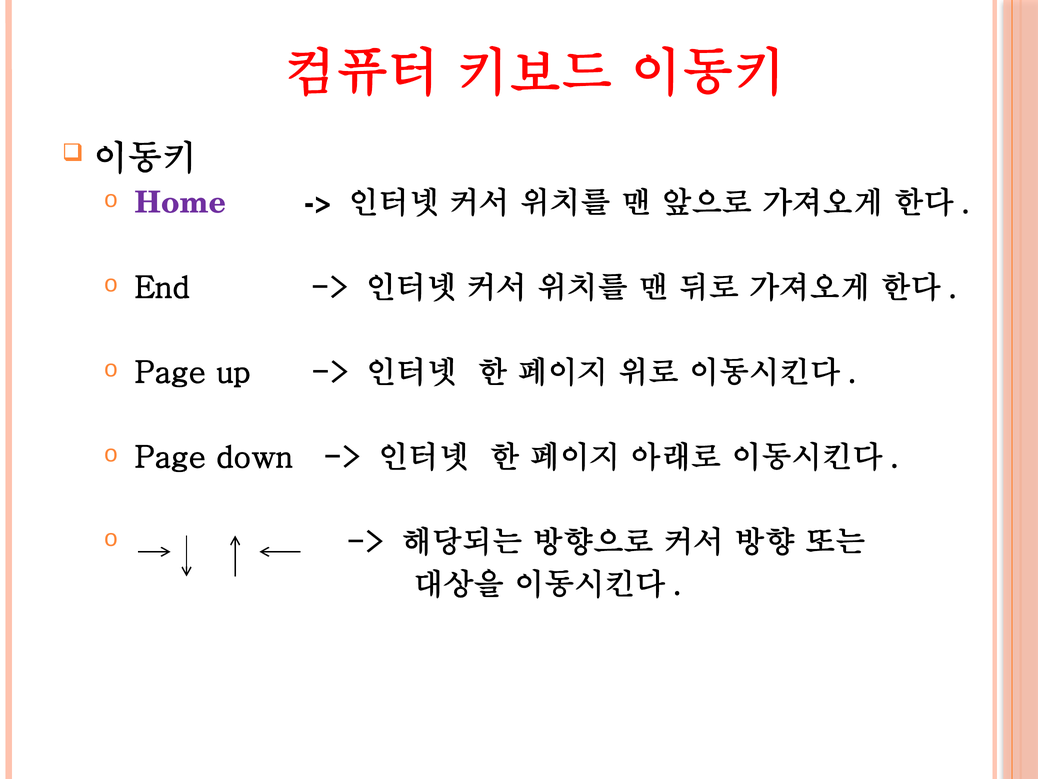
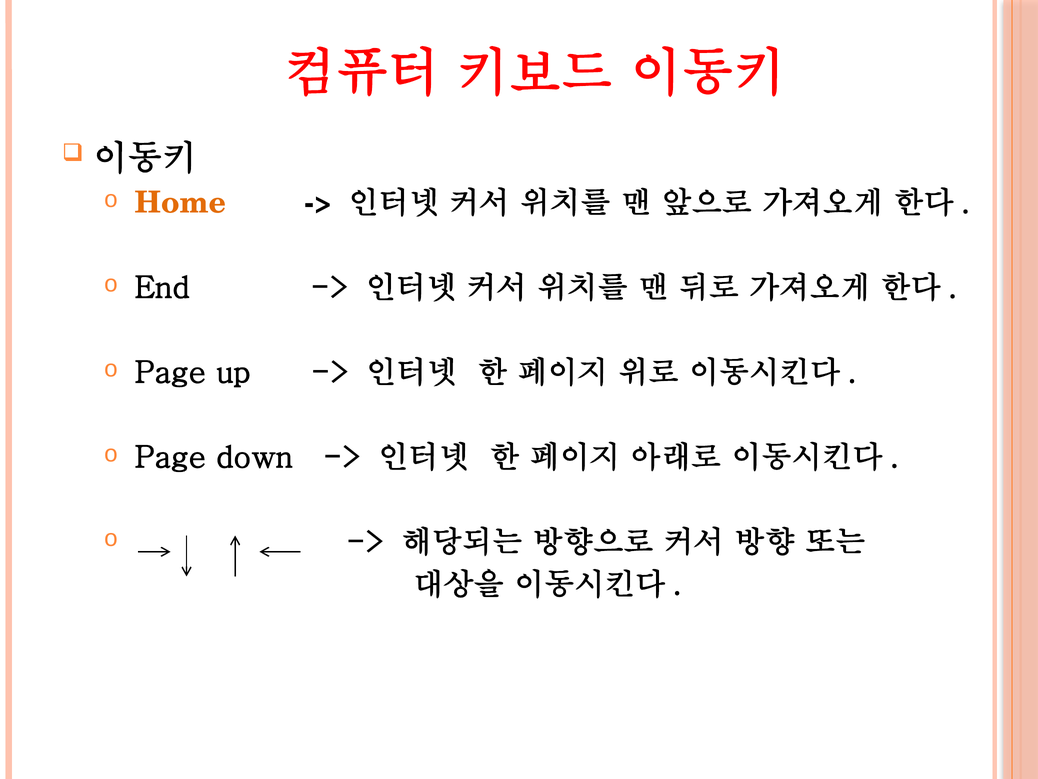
Home colour: purple -> orange
